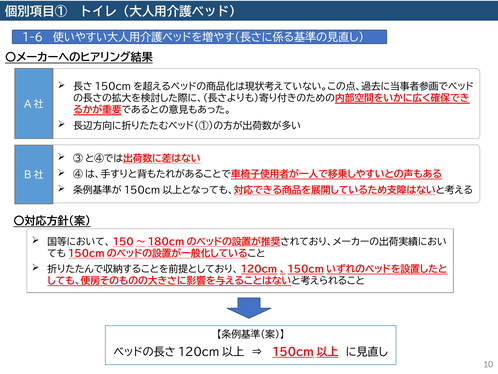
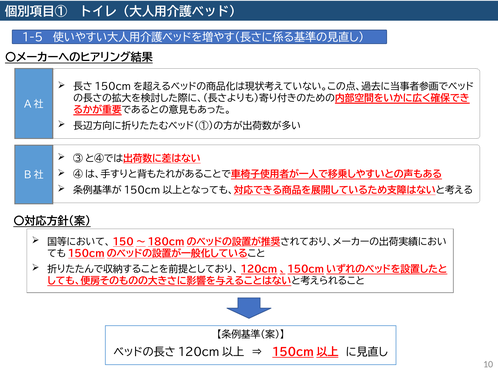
1-6: 1-6 -> 1-5
